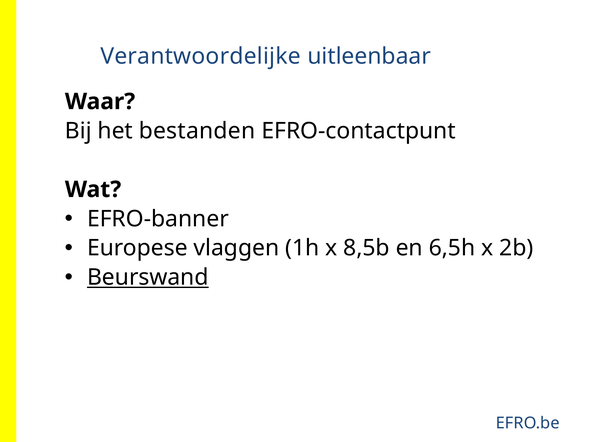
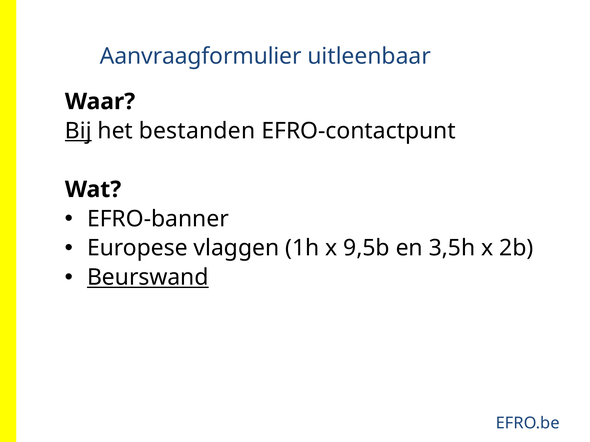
Verantwoordelijke: Verantwoordelijke -> Aanvraagformulier
Bij underline: none -> present
8,5b: 8,5b -> 9,5b
6,5h: 6,5h -> 3,5h
